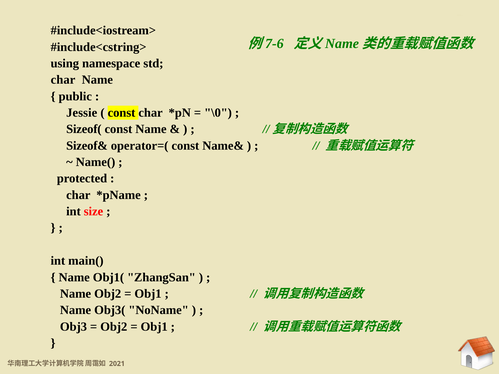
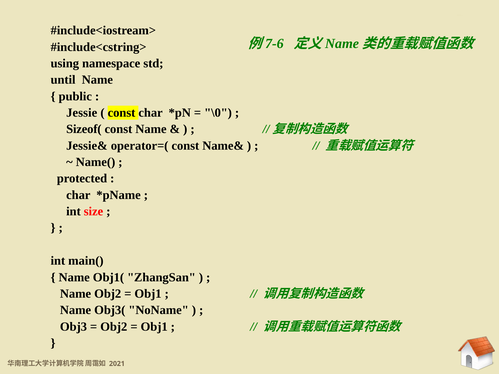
char at (63, 80): char -> until
Sizeof&: Sizeof& -> Jessie&
